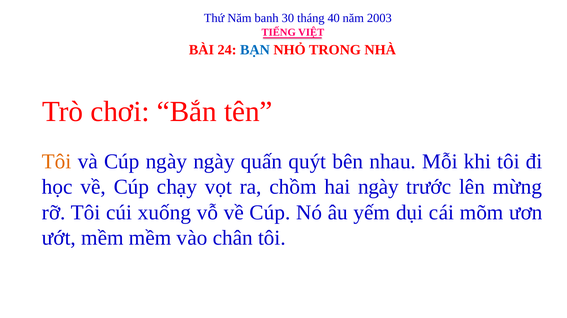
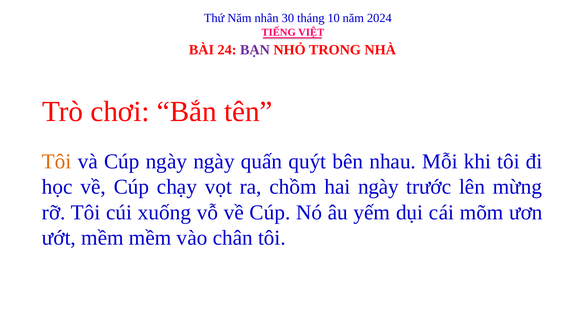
banh: banh -> nhân
40: 40 -> 10
2003: 2003 -> 2024
BẠN colour: blue -> purple
